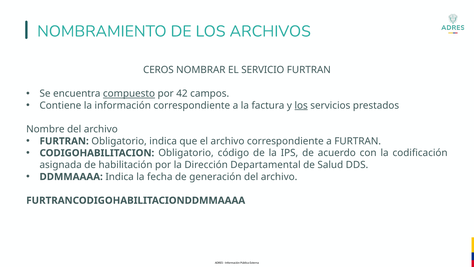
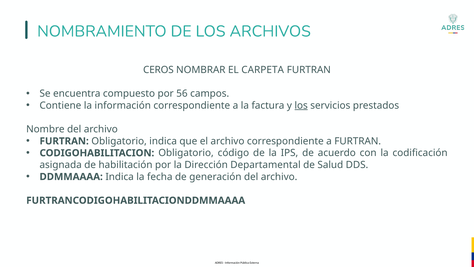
SERVICIO: SERVICIO -> CARPETA
compuesto underline: present -> none
42: 42 -> 56
